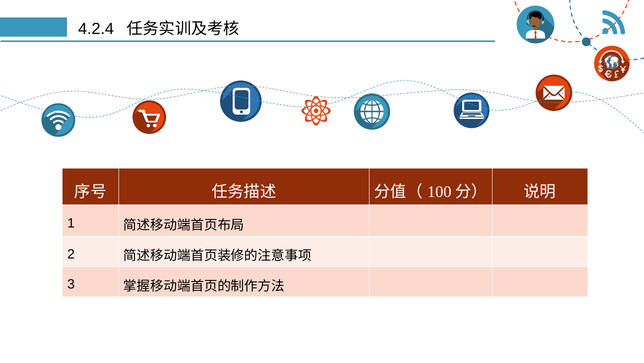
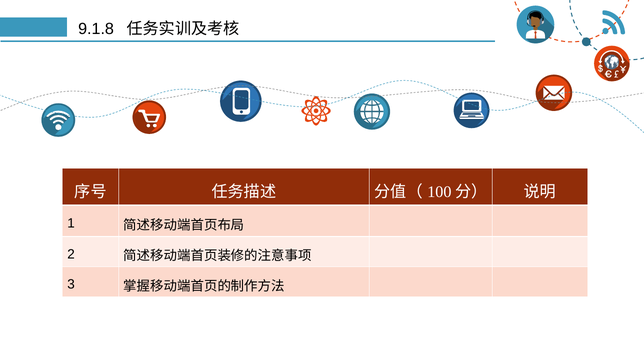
4.2.4: 4.2.4 -> 9.1.8
